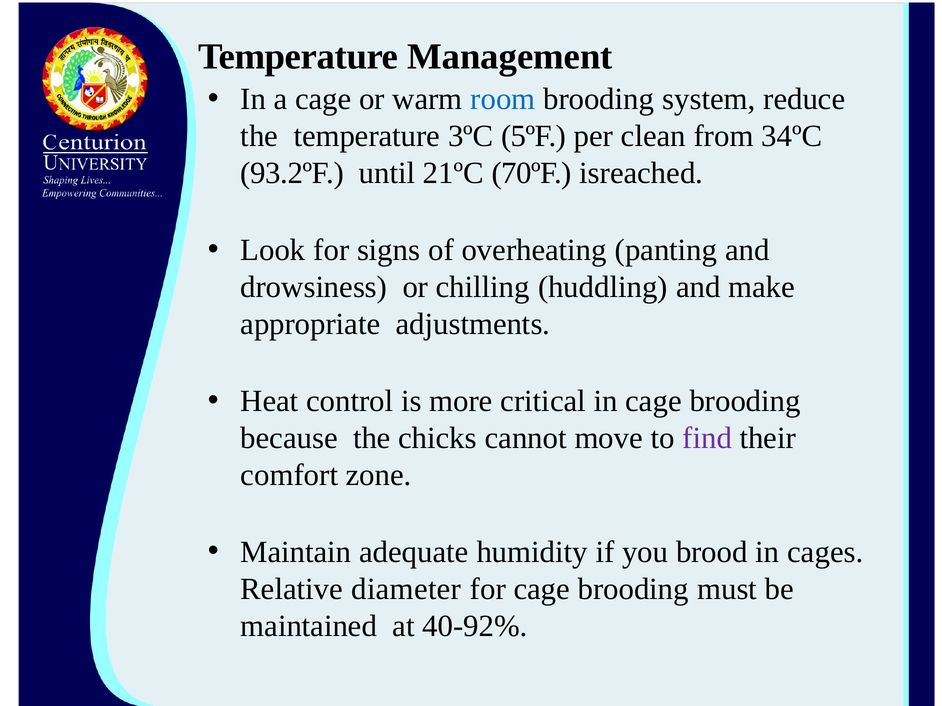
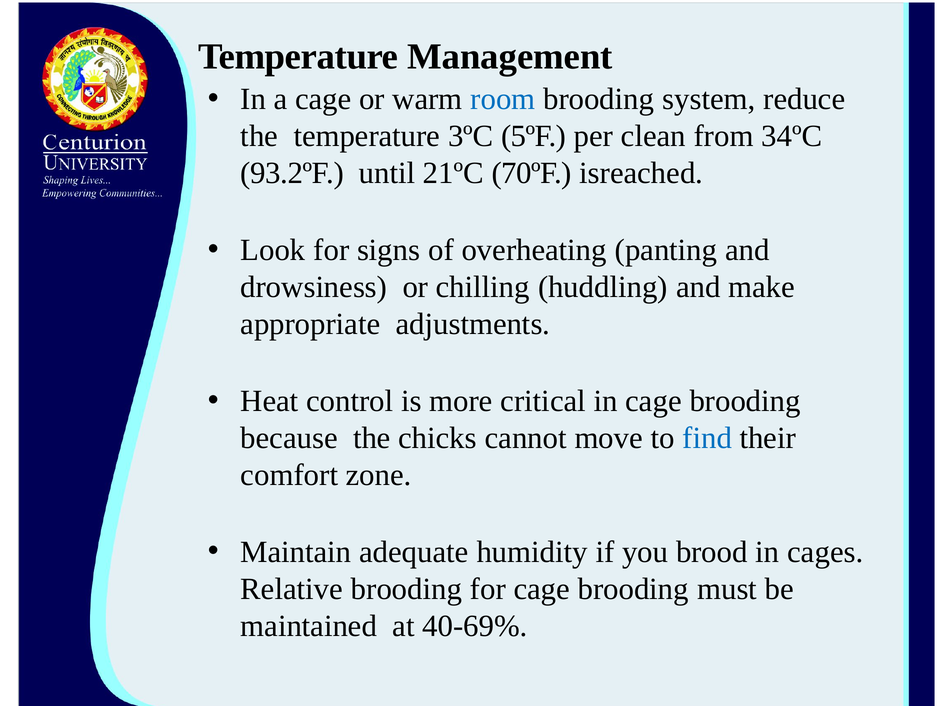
find colour: purple -> blue
Relative diameter: diameter -> brooding
40-92%: 40-92% -> 40-69%
